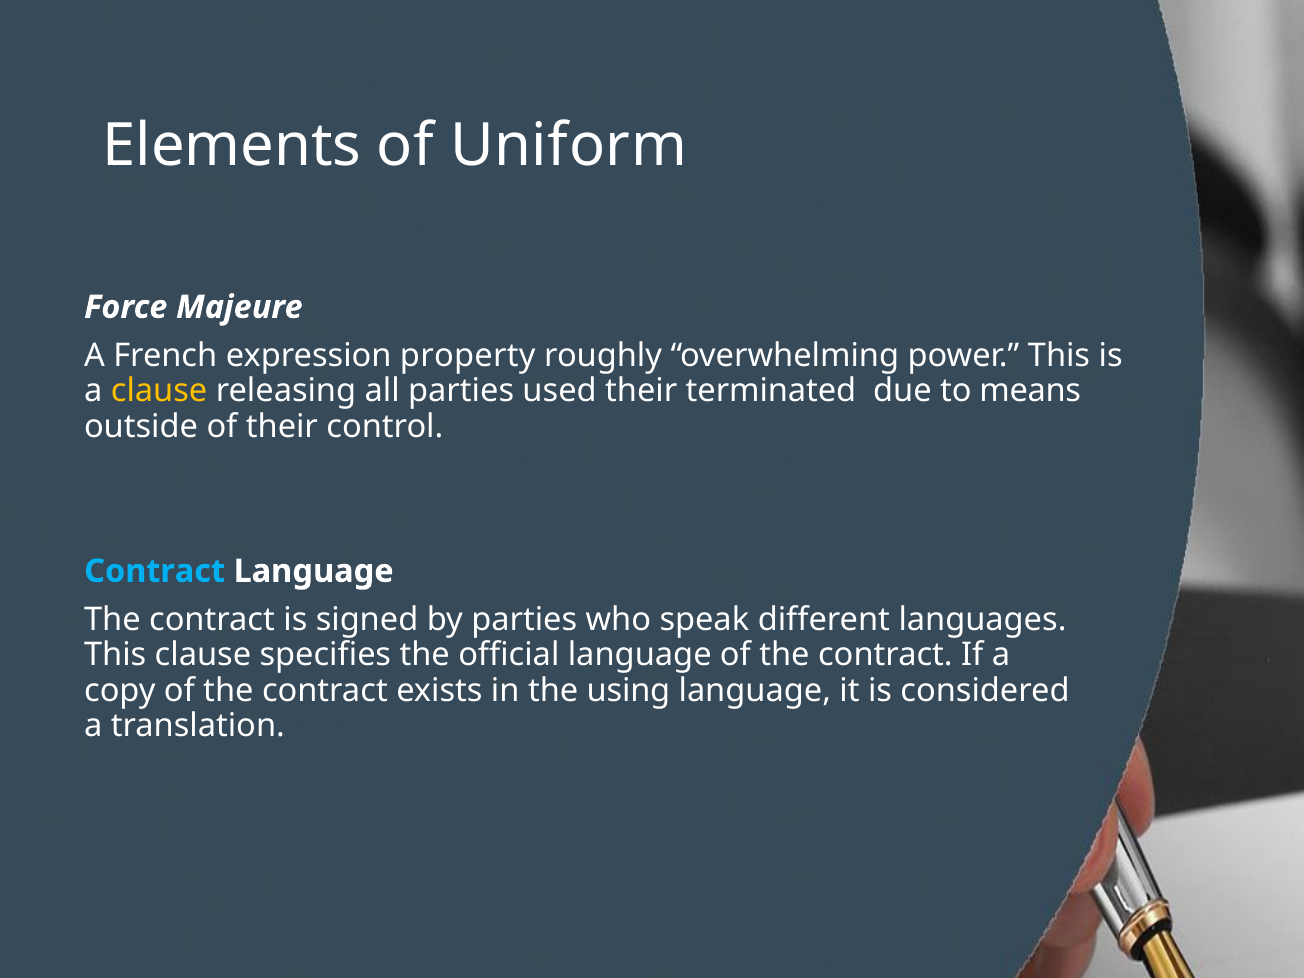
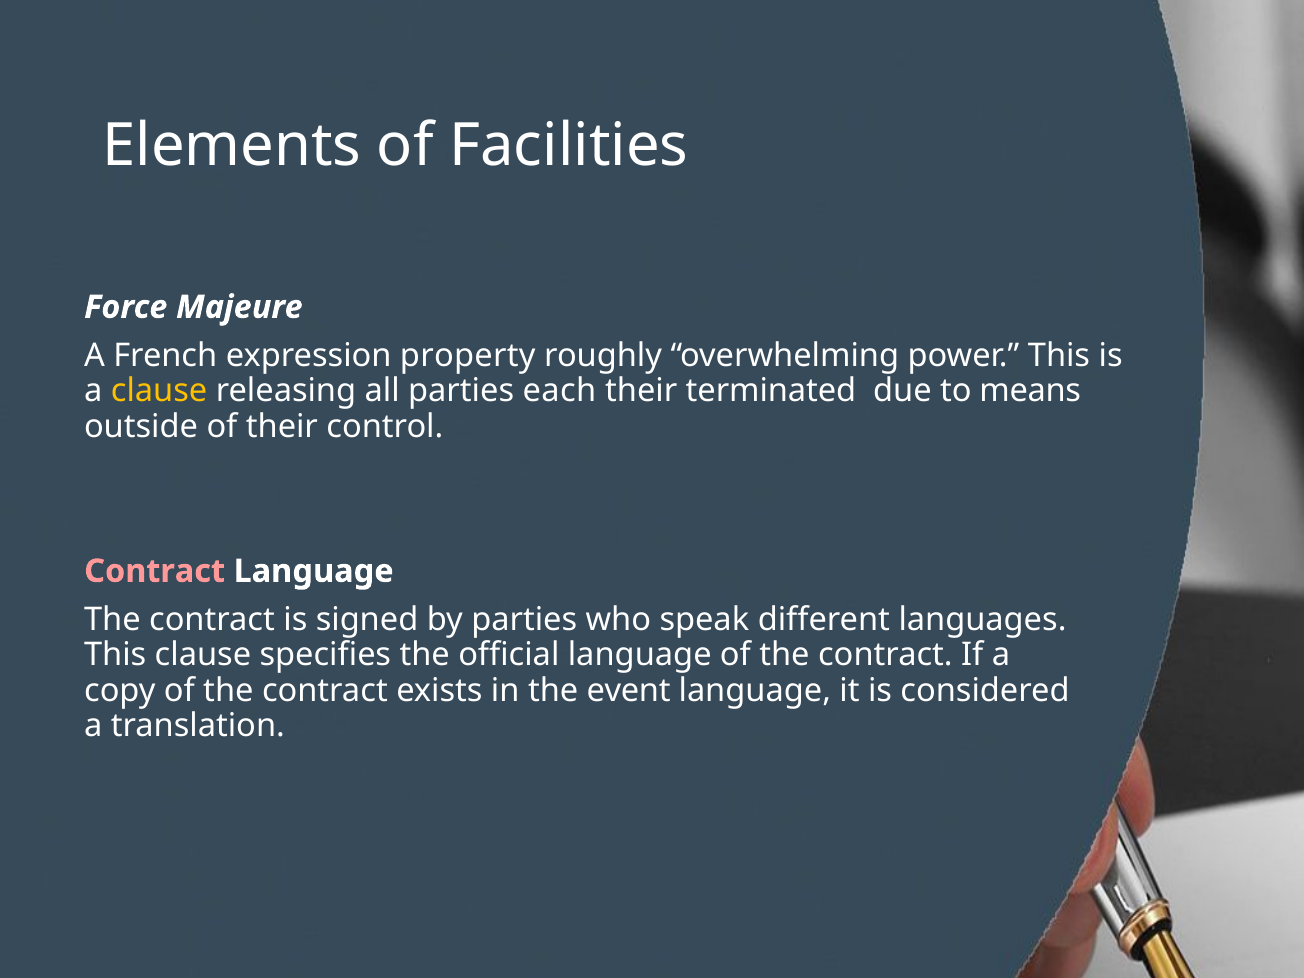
Uniform: Uniform -> Facilities
used: used -> each
Contract at (155, 571) colour: light blue -> pink
using: using -> event
